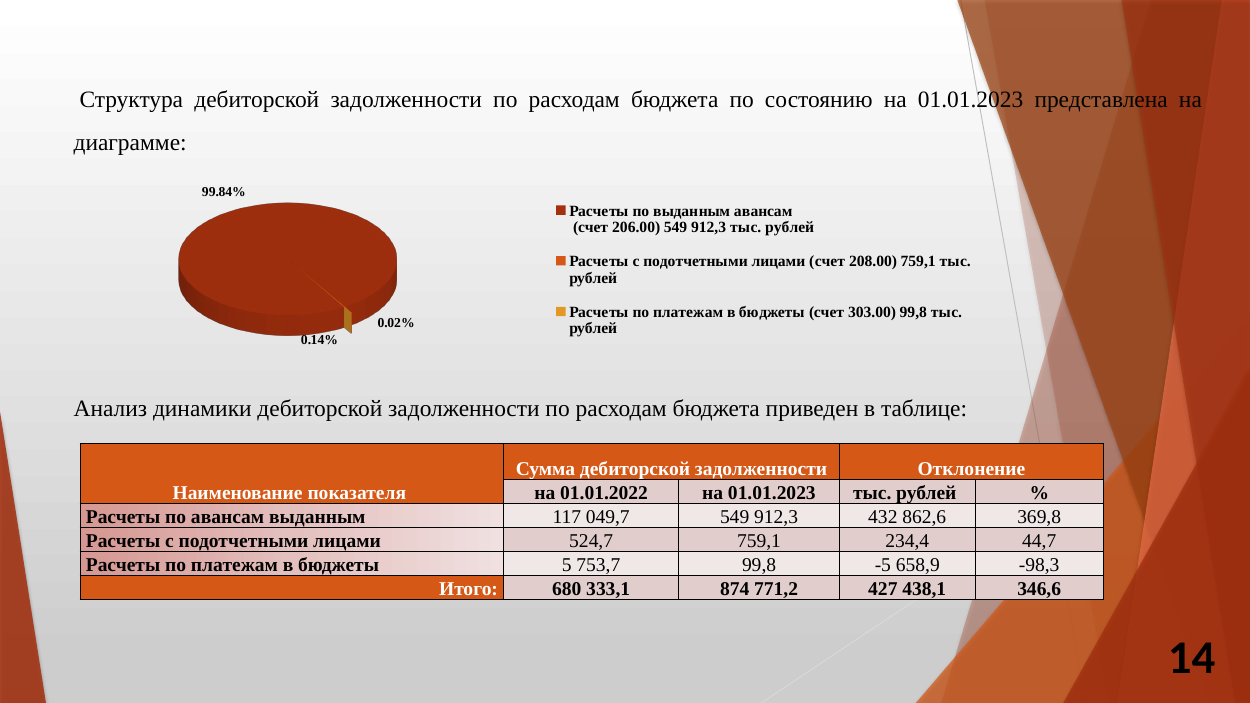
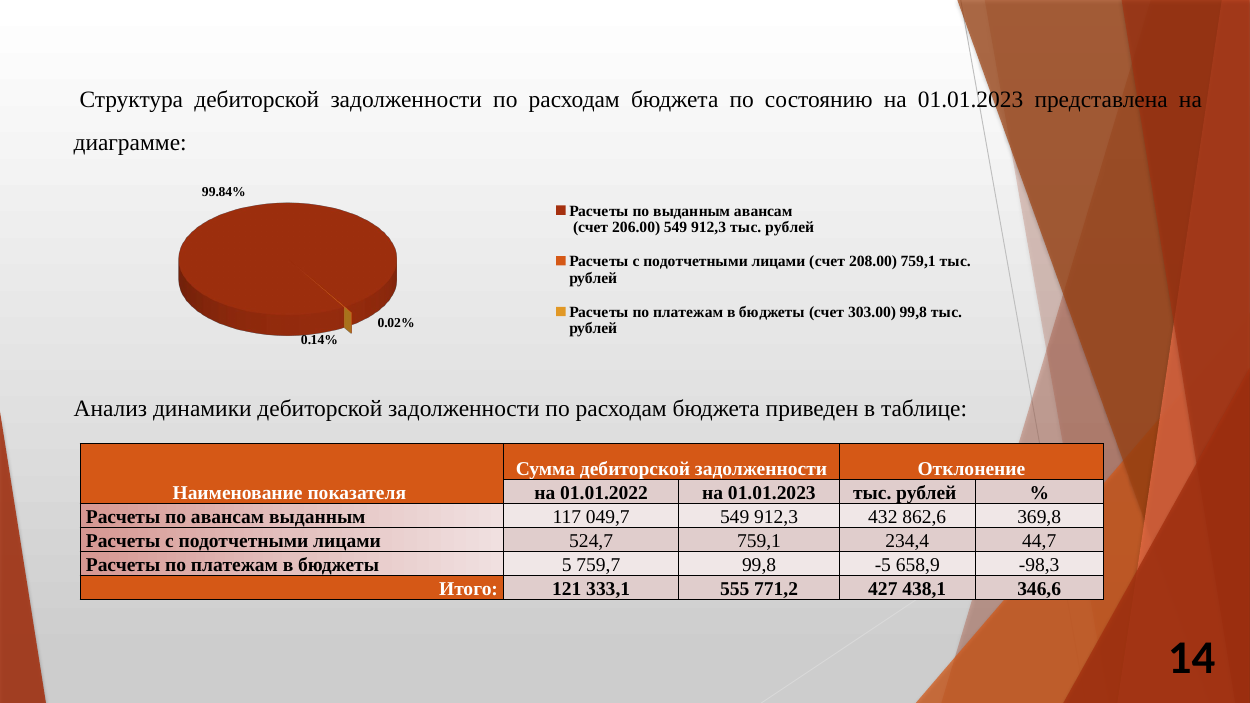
753,7: 753,7 -> 759,7
680: 680 -> 121
874: 874 -> 555
